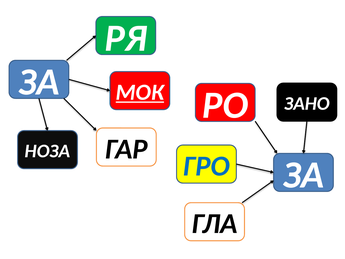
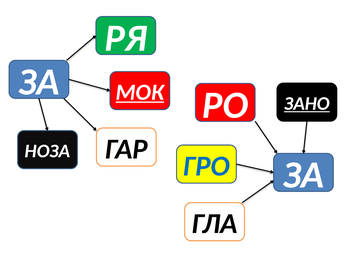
ЗАНО underline: none -> present
